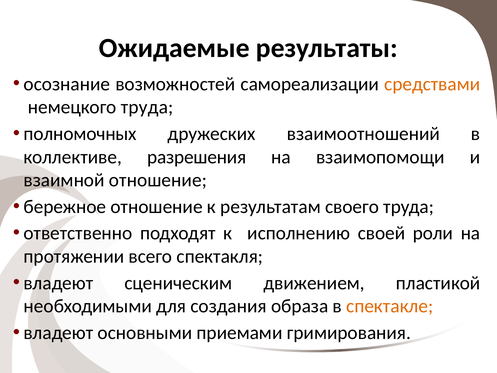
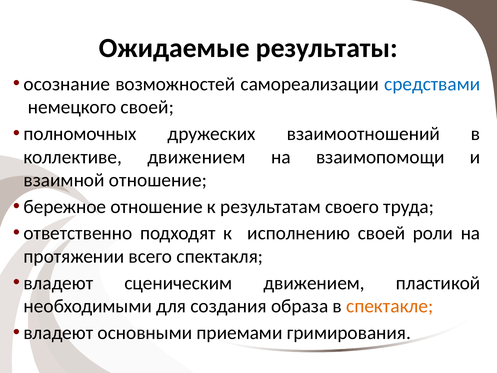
средствами colour: orange -> blue
немецкого труда: труда -> своей
коллективе разрешения: разрешения -> движением
